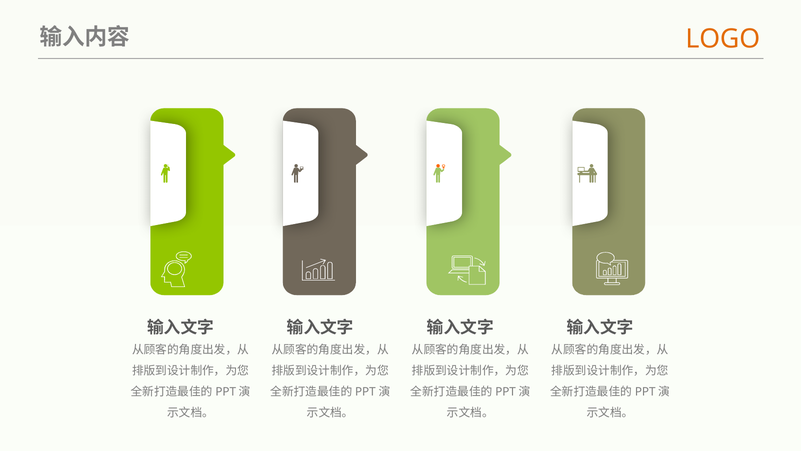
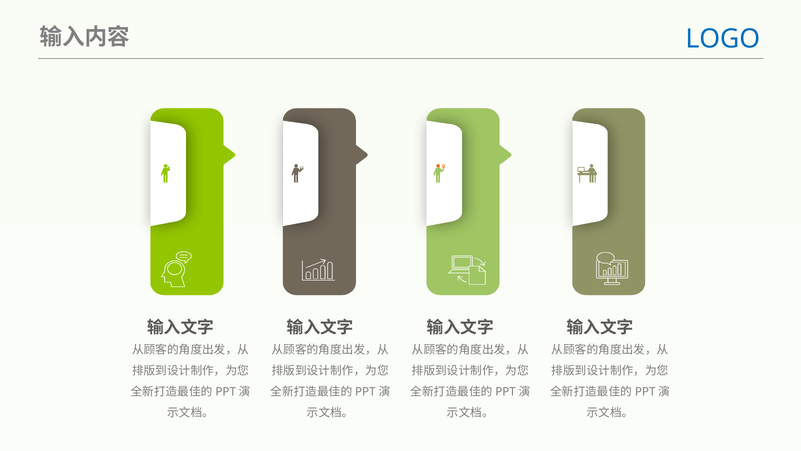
LOGO colour: orange -> blue
